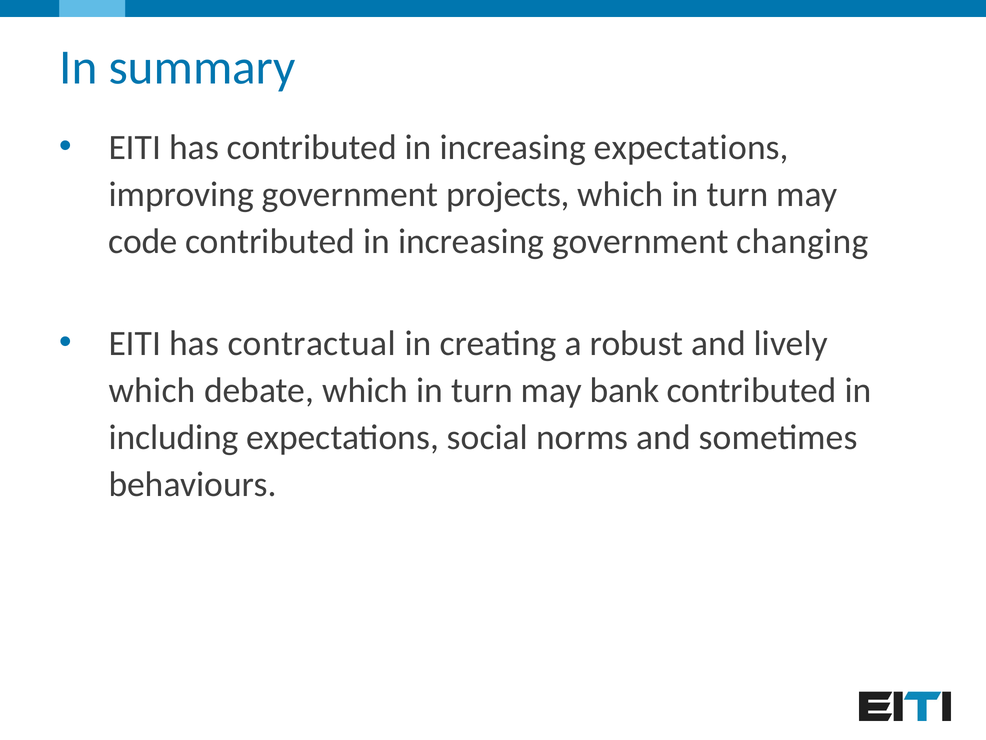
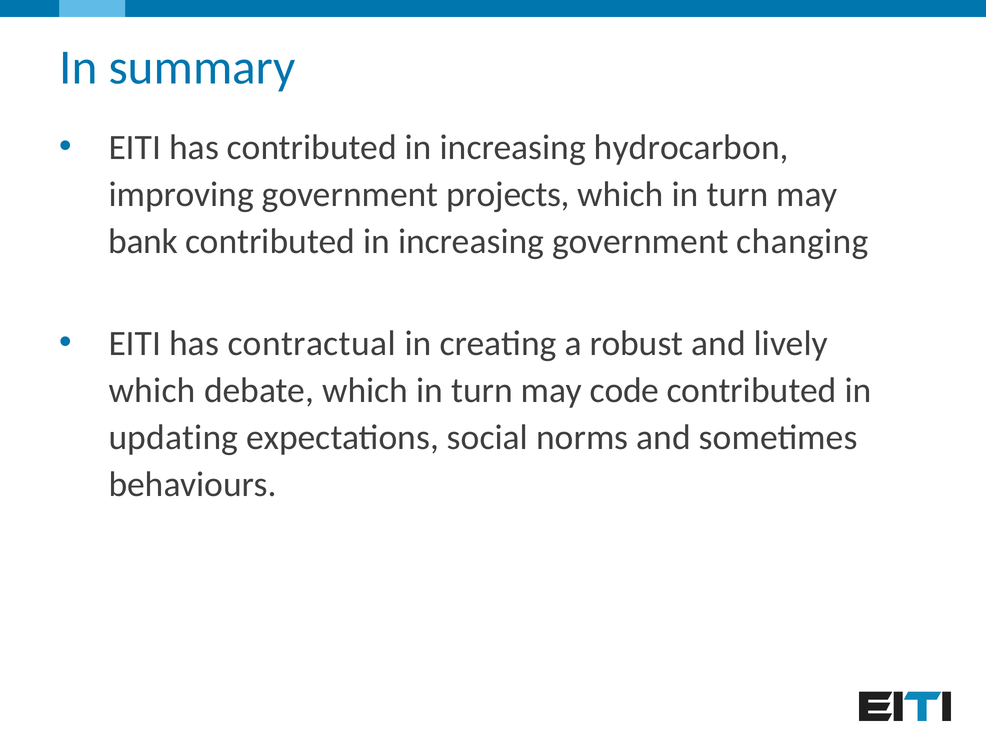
increasing expectations: expectations -> hydrocarbon
code: code -> bank
bank: bank -> code
including: including -> updating
